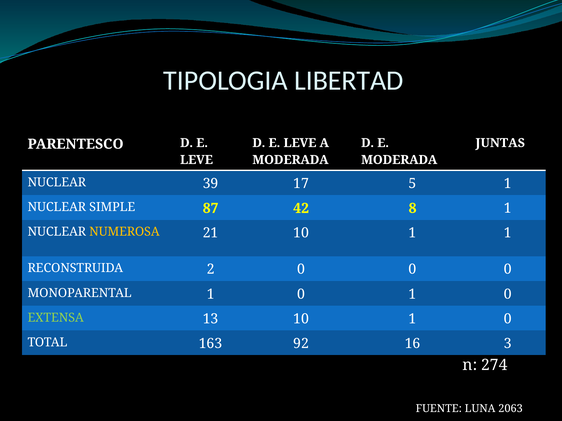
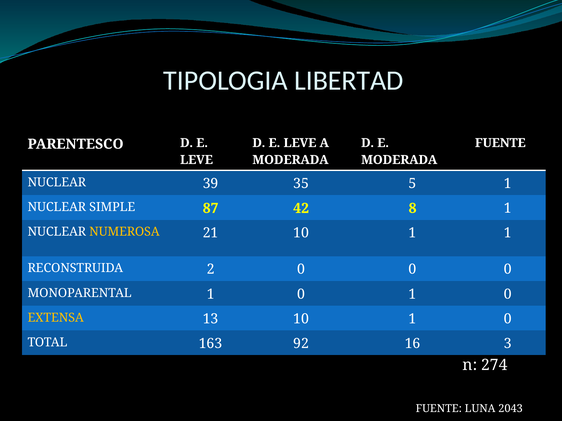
JUNTAS at (500, 143): JUNTAS -> FUENTE
17: 17 -> 35
EXTENSA colour: light green -> yellow
2063: 2063 -> 2043
